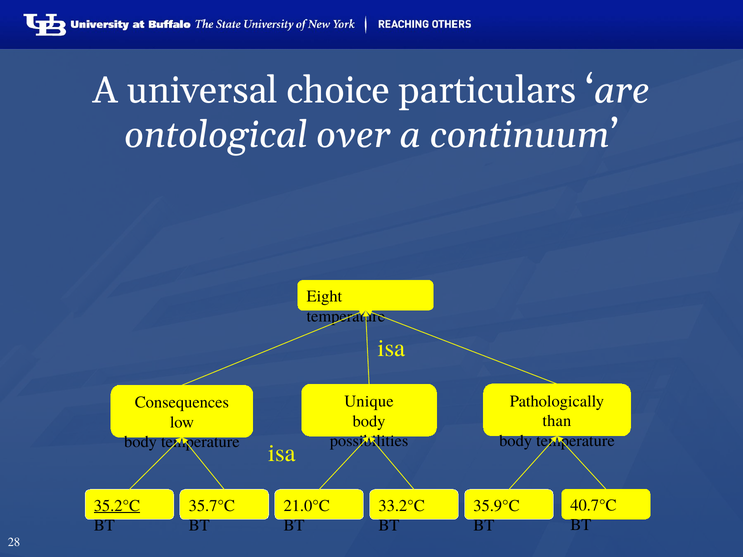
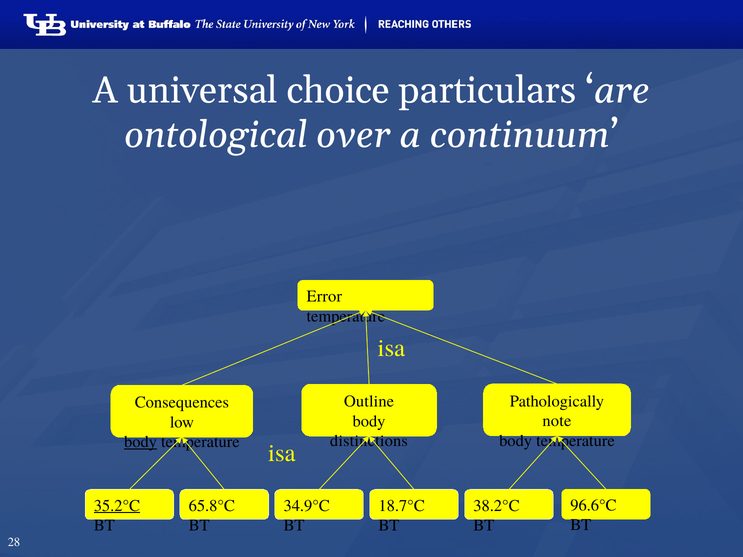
Eight: Eight -> Error
Unique: Unique -> Outline
than: than -> note
possibilities: possibilities -> distinctions
body at (141, 442) underline: none -> present
40.7°C: 40.7°C -> 96.6°C
35.7°C: 35.7°C -> 65.8°C
21.0°C: 21.0°C -> 34.9°C
33.2°C: 33.2°C -> 18.7°C
35.9°C: 35.9°C -> 38.2°C
